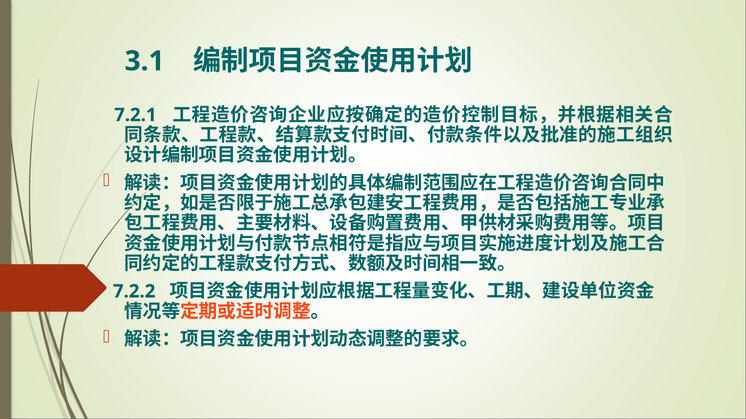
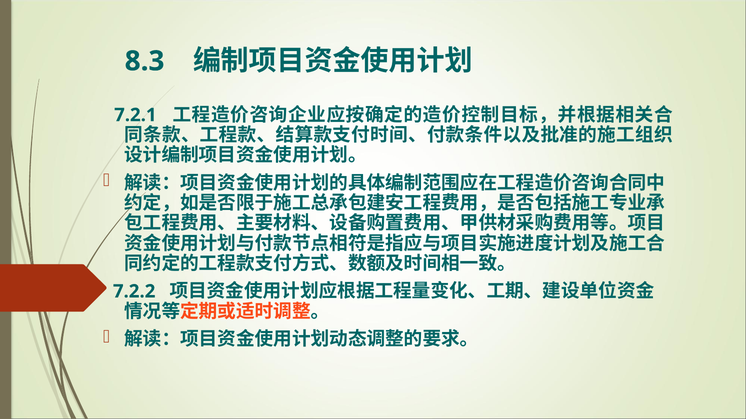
3.1: 3.1 -> 8.3
